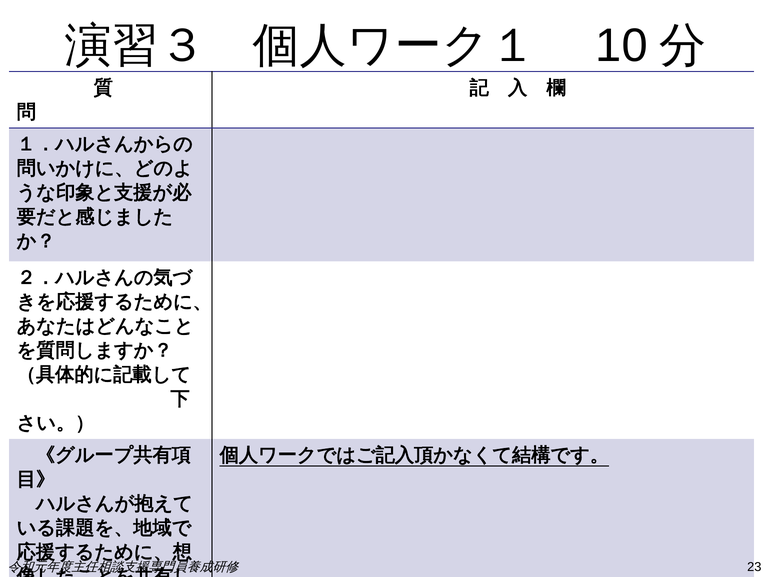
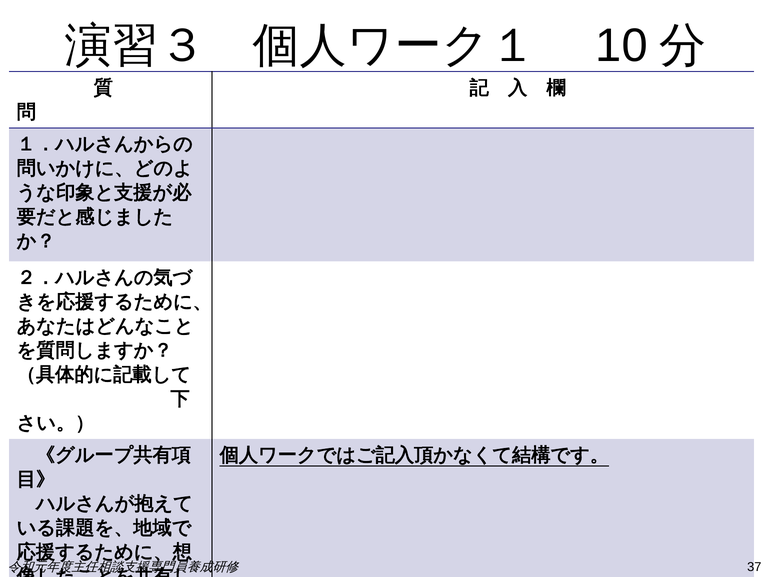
23: 23 -> 37
